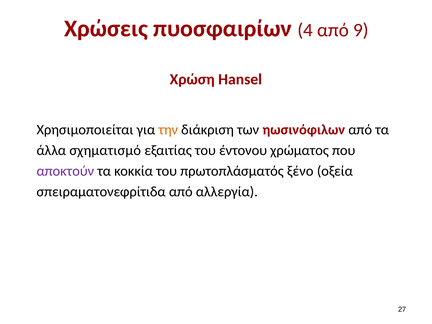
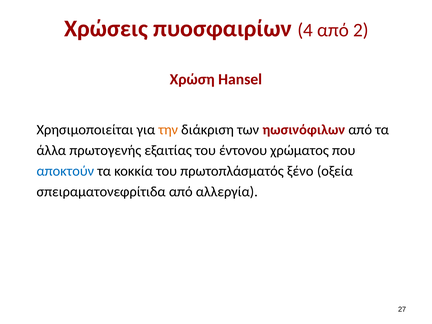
9: 9 -> 2
σχηματισμό: σχηματισμό -> πρωτογενής
αποκτούν colour: purple -> blue
